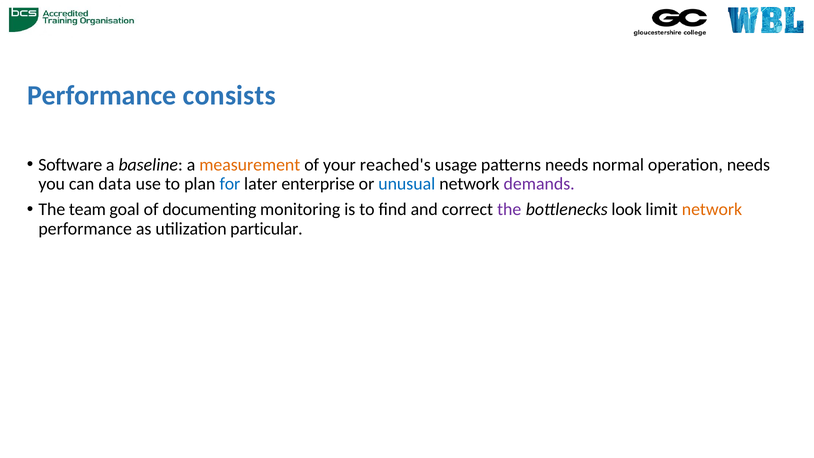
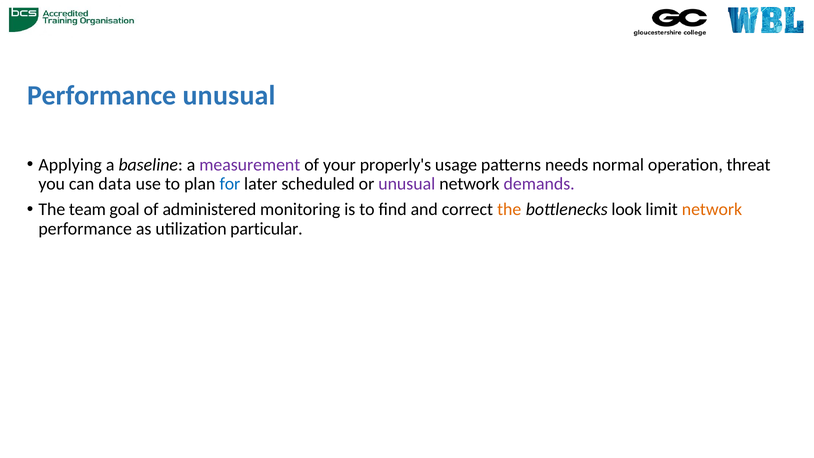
Performance consists: consists -> unusual
Software: Software -> Applying
measurement colour: orange -> purple
reached's: reached's -> properly's
operation needs: needs -> threat
enterprise: enterprise -> scheduled
unusual at (407, 184) colour: blue -> purple
documenting: documenting -> administered
the at (509, 209) colour: purple -> orange
